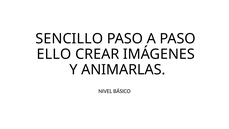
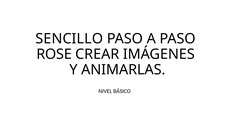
ELLO: ELLO -> ROSE
